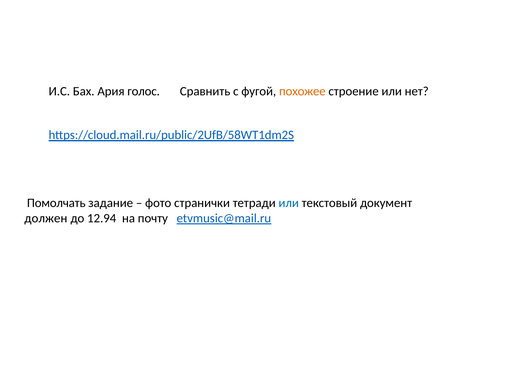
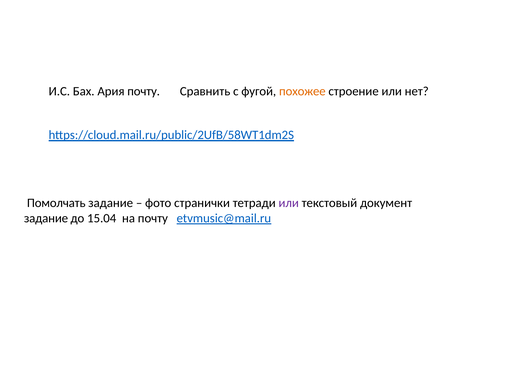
Ария голос: голос -> почту
или at (289, 203) colour: blue -> purple
должен at (46, 218): должен -> задание
12.94: 12.94 -> 15.04
